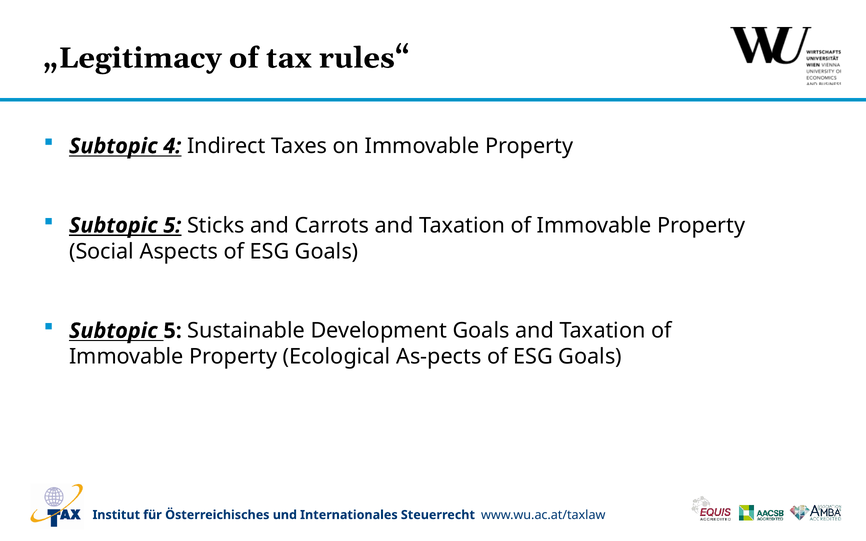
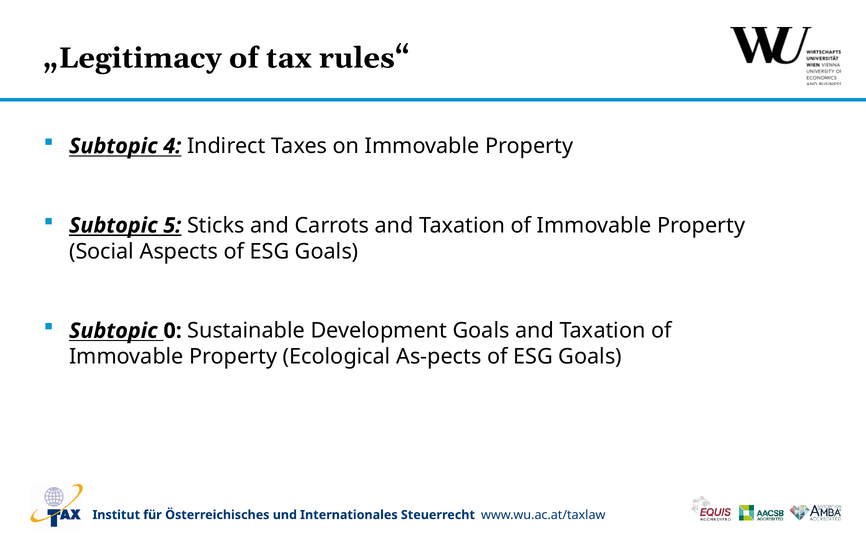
5 at (173, 331): 5 -> 0
